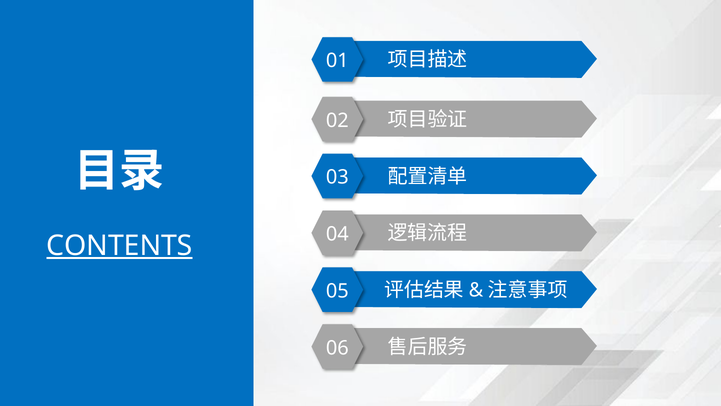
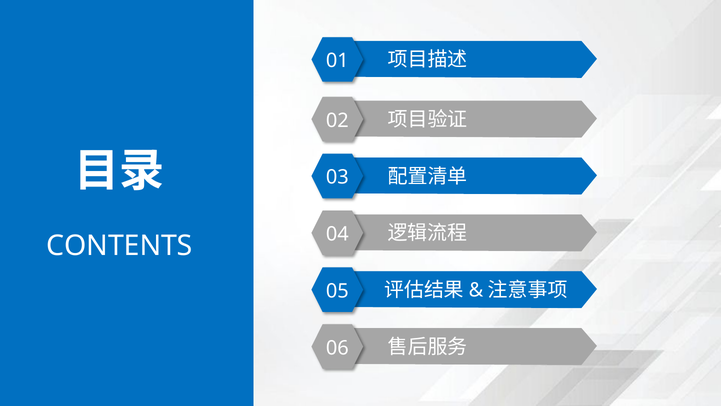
CONTENTS underline: present -> none
